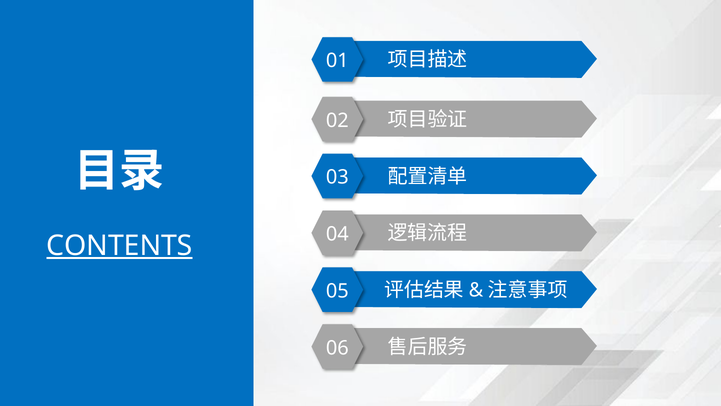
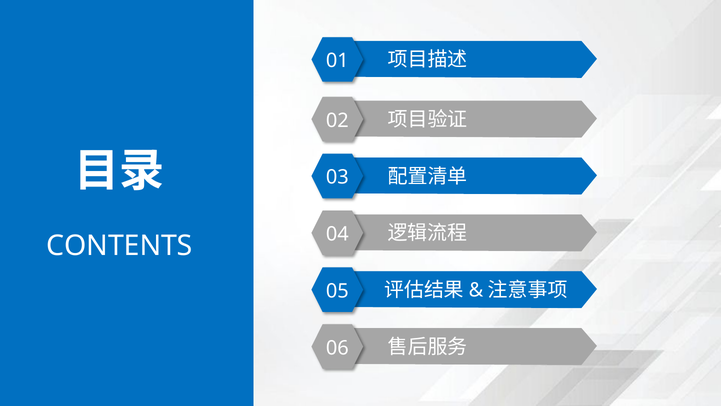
CONTENTS underline: present -> none
